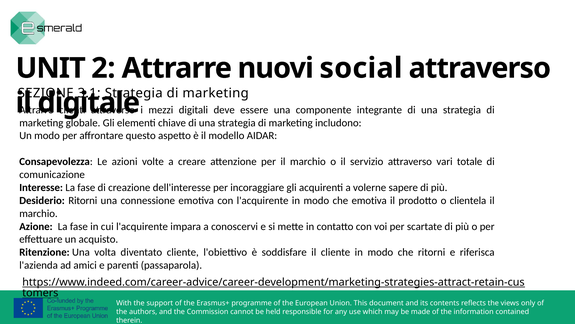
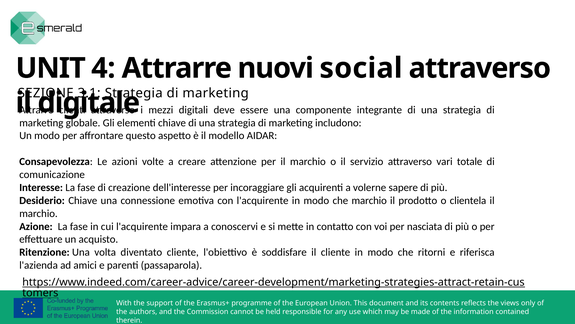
2: 2 -> 4
Desiderio Ritorni: Ritorni -> Chiave
che emotiva: emotiva -> marchio
scartate: scartate -> nasciata
